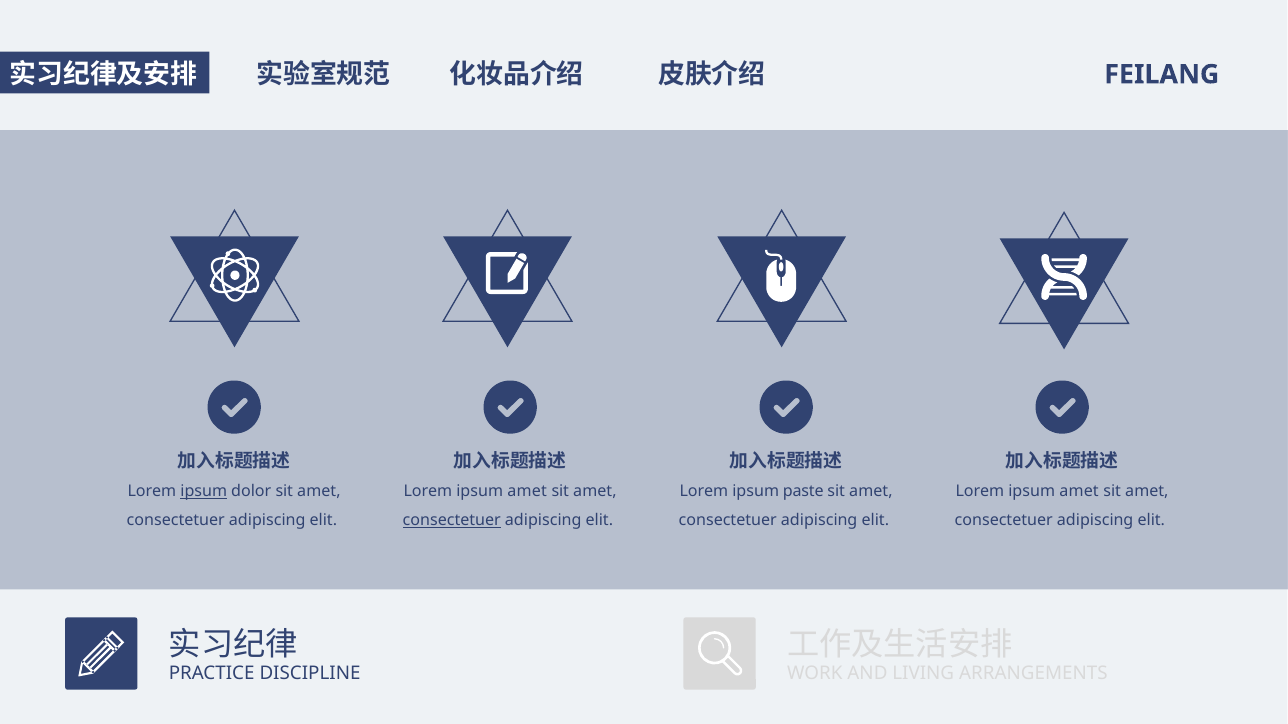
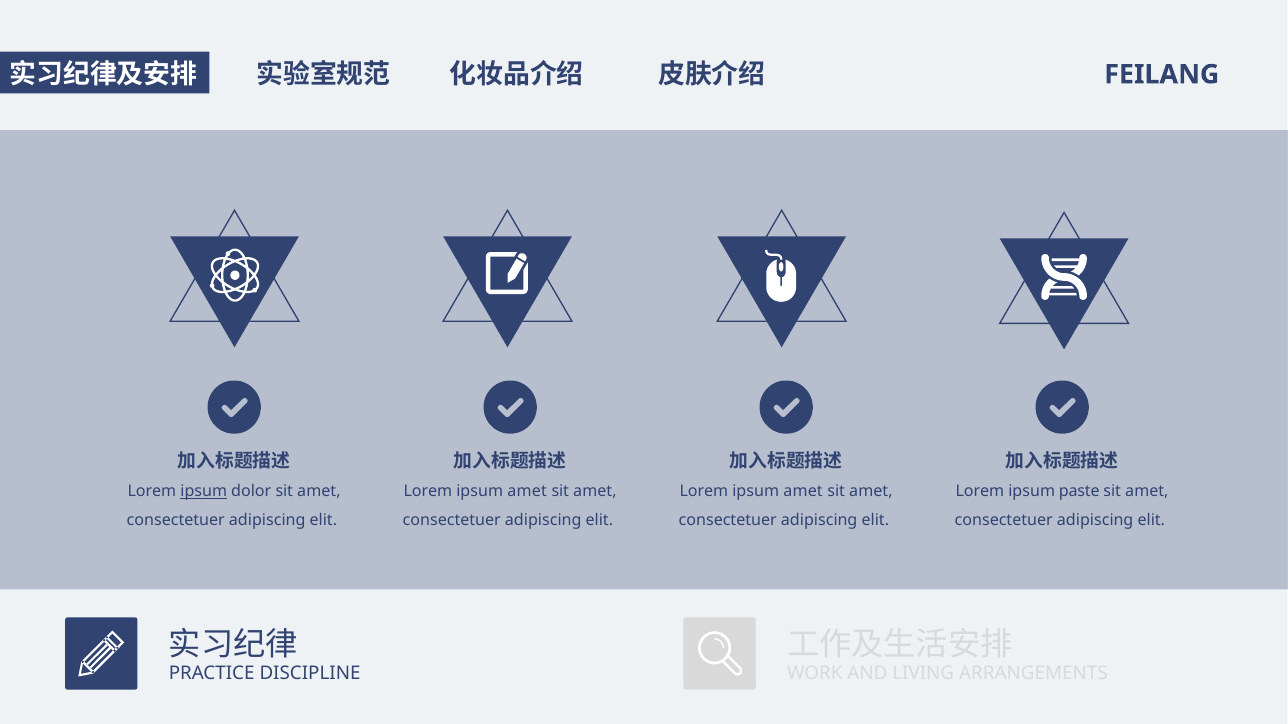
paste at (803, 492): paste -> amet
amet at (1079, 492): amet -> paste
consectetuer at (452, 521) underline: present -> none
